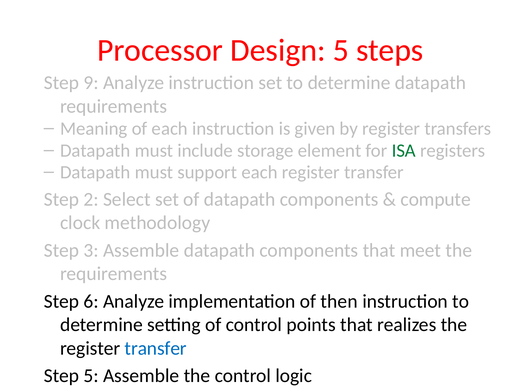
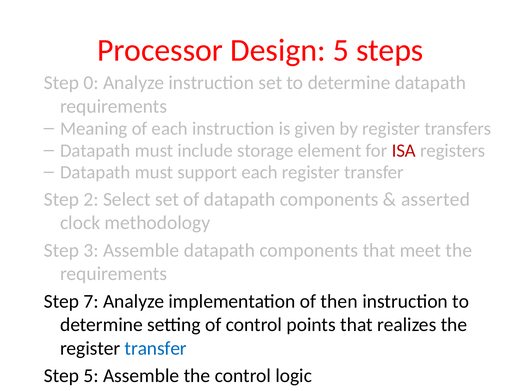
9: 9 -> 0
ISA colour: green -> red
compute: compute -> asserted
6: 6 -> 7
